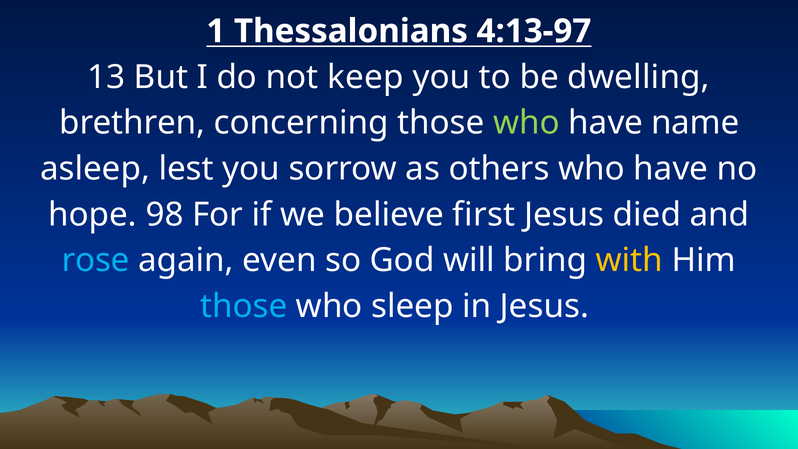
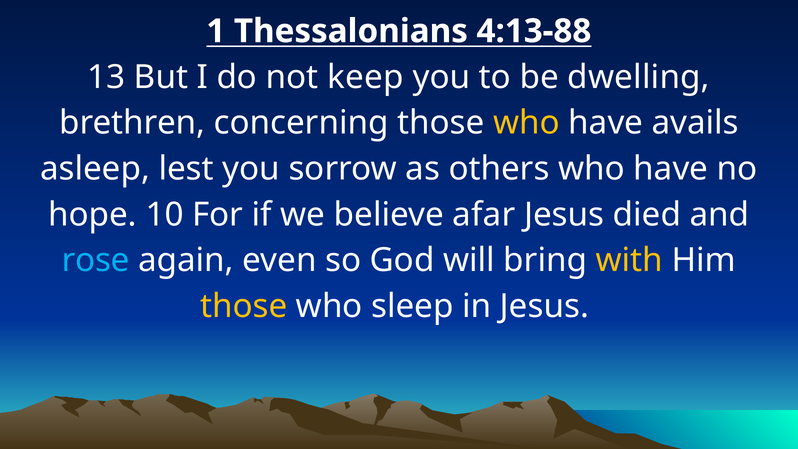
4:13-97: 4:13-97 -> 4:13-88
who at (527, 123) colour: light green -> yellow
name: name -> avails
98: 98 -> 10
first: first -> afar
those at (244, 306) colour: light blue -> yellow
